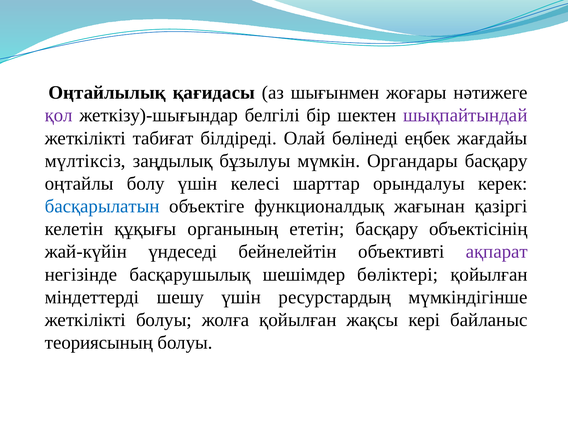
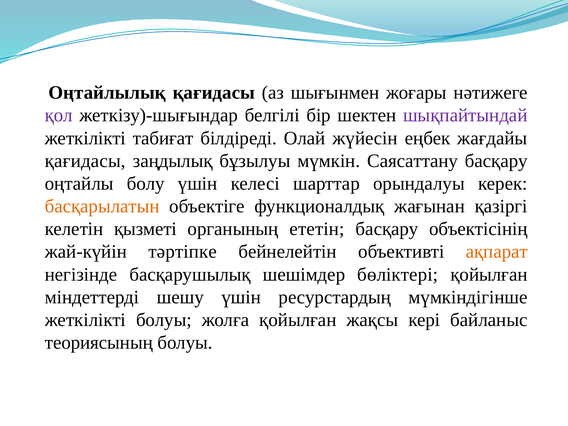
бөлінеді: бөлінеді -> жүйесін
мүлтіксіз at (85, 161): мүлтіксіз -> қағидасы
Органдары: Органдары -> Саясаттану
басқарылатын colour: blue -> orange
құқығы: құқығы -> қызметі
үндеседі: үндеседі -> тәртіпке
ақпарат colour: purple -> orange
